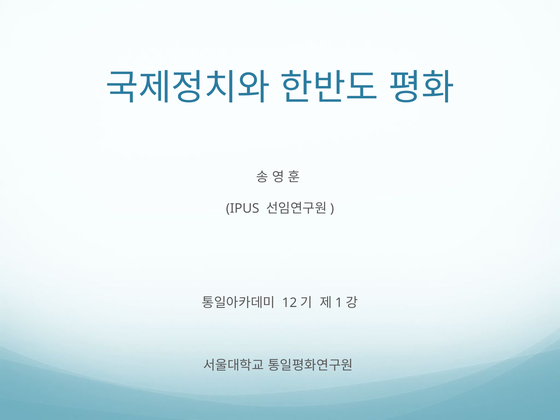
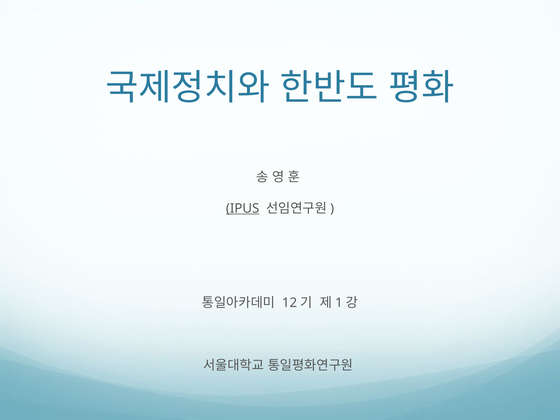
IPUS underline: none -> present
